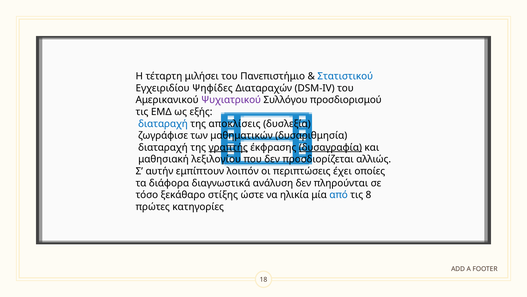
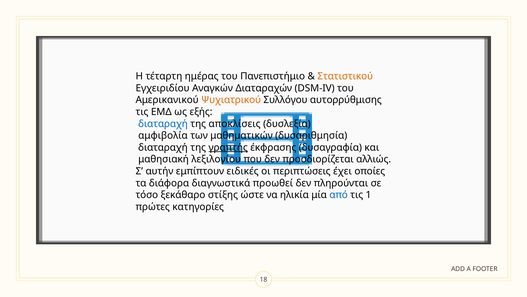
μιλήσει: μιλήσει -> ημέρας
Στατιστικού colour: blue -> orange
Ψηφίδες: Ψηφίδες -> Αναγκών
Ψυχιατρικού colour: purple -> orange
προσδιορισμού: προσδιορισμού -> αυτορρύθμισης
ζωγράφισε: ζωγράφισε -> αμφιβολία
δυσαγραφία underline: present -> none
λοιπόν: λοιπόν -> ειδικές
ανάλυση: ανάλυση -> προωθεί
8: 8 -> 1
